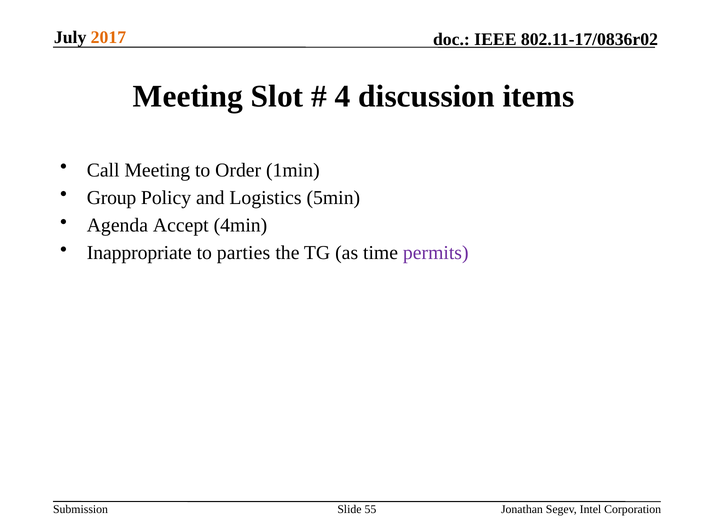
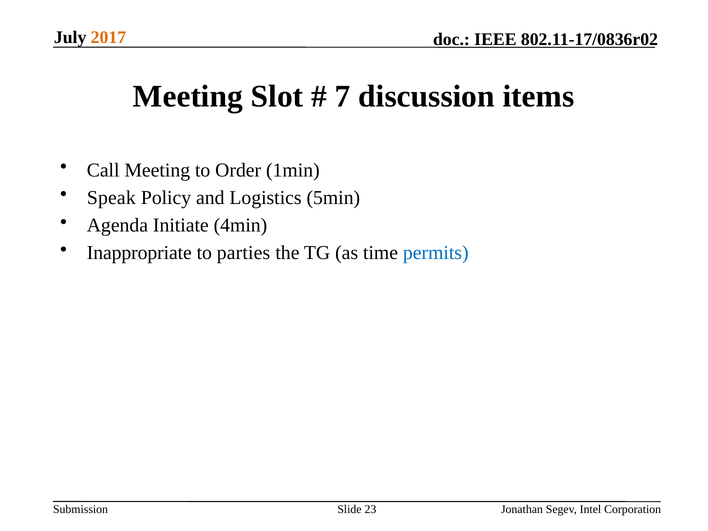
4: 4 -> 7
Group: Group -> Speak
Accept: Accept -> Initiate
permits colour: purple -> blue
55: 55 -> 23
